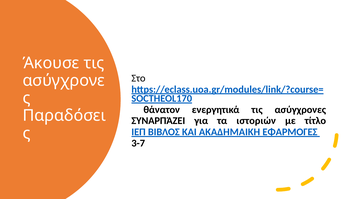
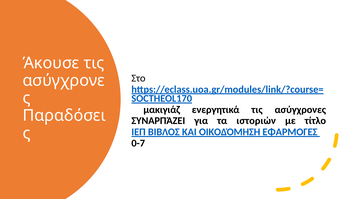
θάνατον: θάνατον -> μακιγιάζ
ΑΚΑΔΗΜΑΙΚΗ: ΑΚΑΔΗΜΑΙΚΗ -> ΟΙΚΟΔΌΜΗΣΗ
3-7: 3-7 -> 0-7
